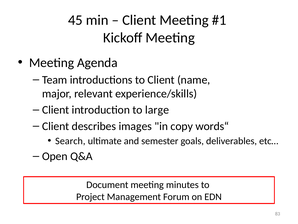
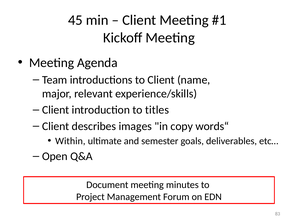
large: large -> titles
Search: Search -> Within
